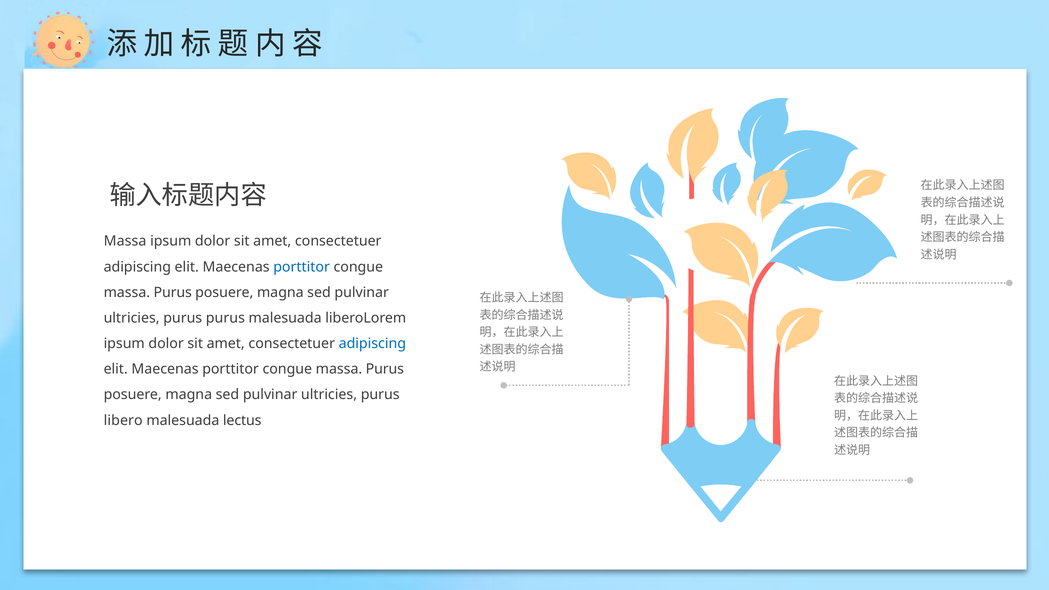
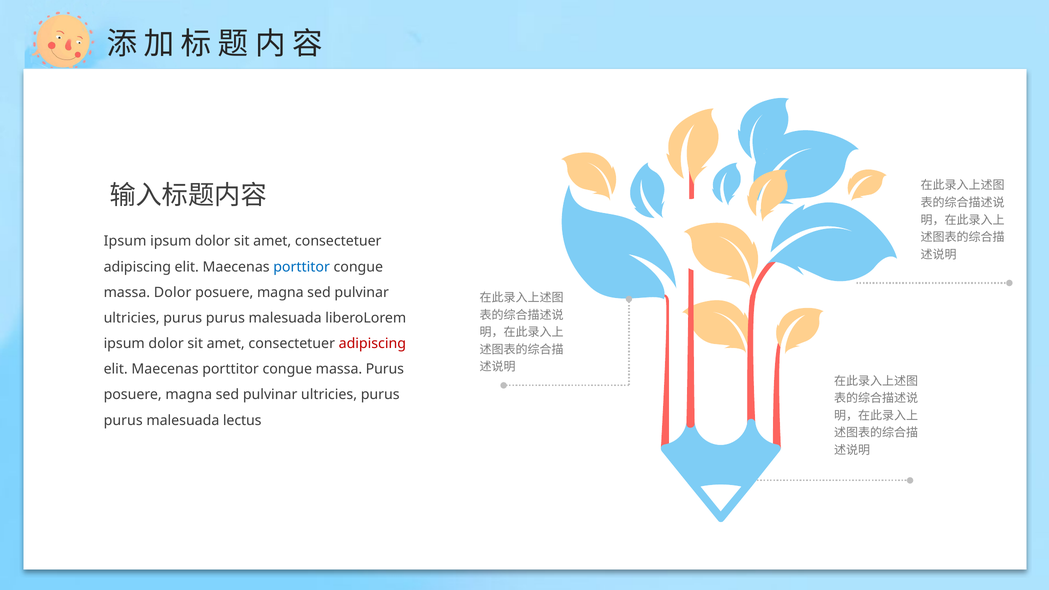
Massa at (125, 241): Massa -> Ipsum
Purus at (173, 292): Purus -> Dolor
adipiscing at (372, 344) colour: blue -> red
libero at (123, 420): libero -> purus
